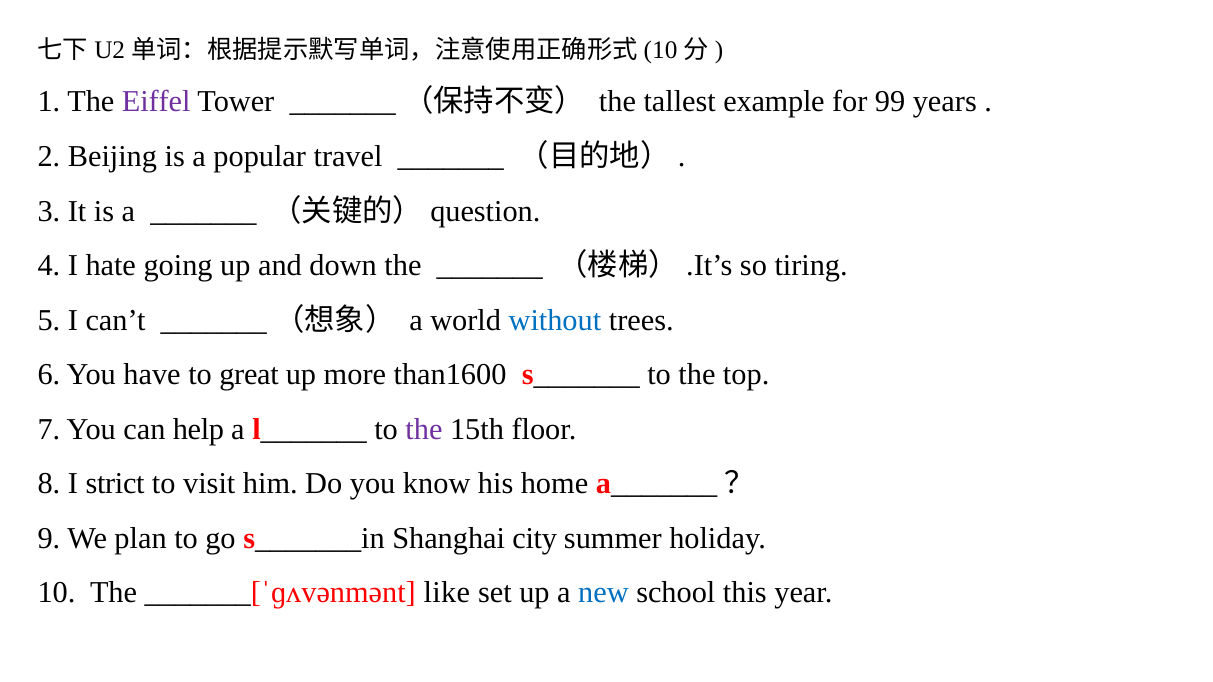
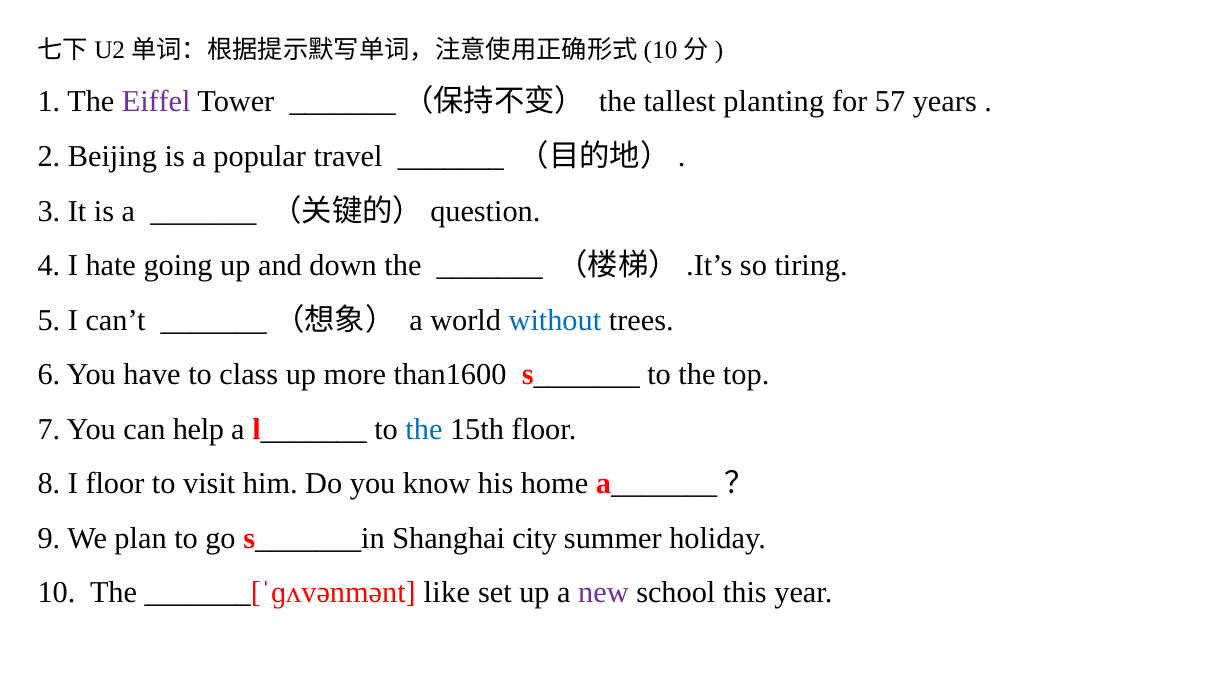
example: example -> planting
99: 99 -> 57
great: great -> class
the at (424, 429) colour: purple -> blue
I strict: strict -> floor
new colour: blue -> purple
